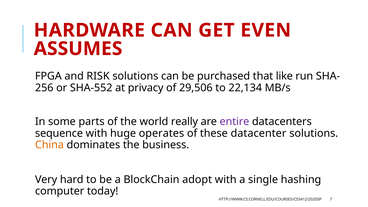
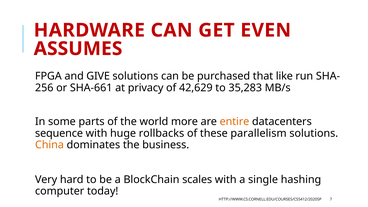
RISK: RISK -> GIVE
SHA-552: SHA-552 -> SHA-661
29,506: 29,506 -> 42,629
22,134: 22,134 -> 35,283
really: really -> more
entire colour: purple -> orange
operates: operates -> rollbacks
datacenter: datacenter -> parallelism
adopt: adopt -> scales
